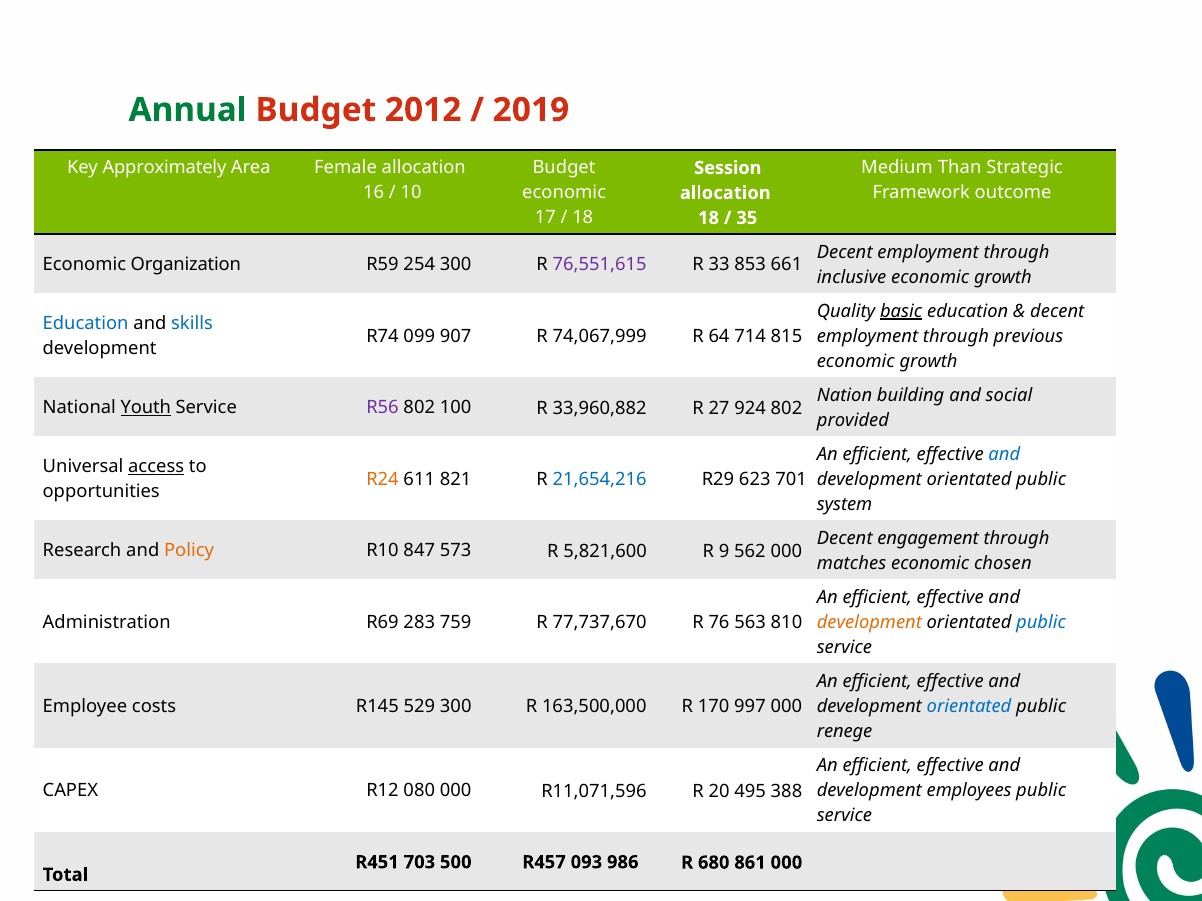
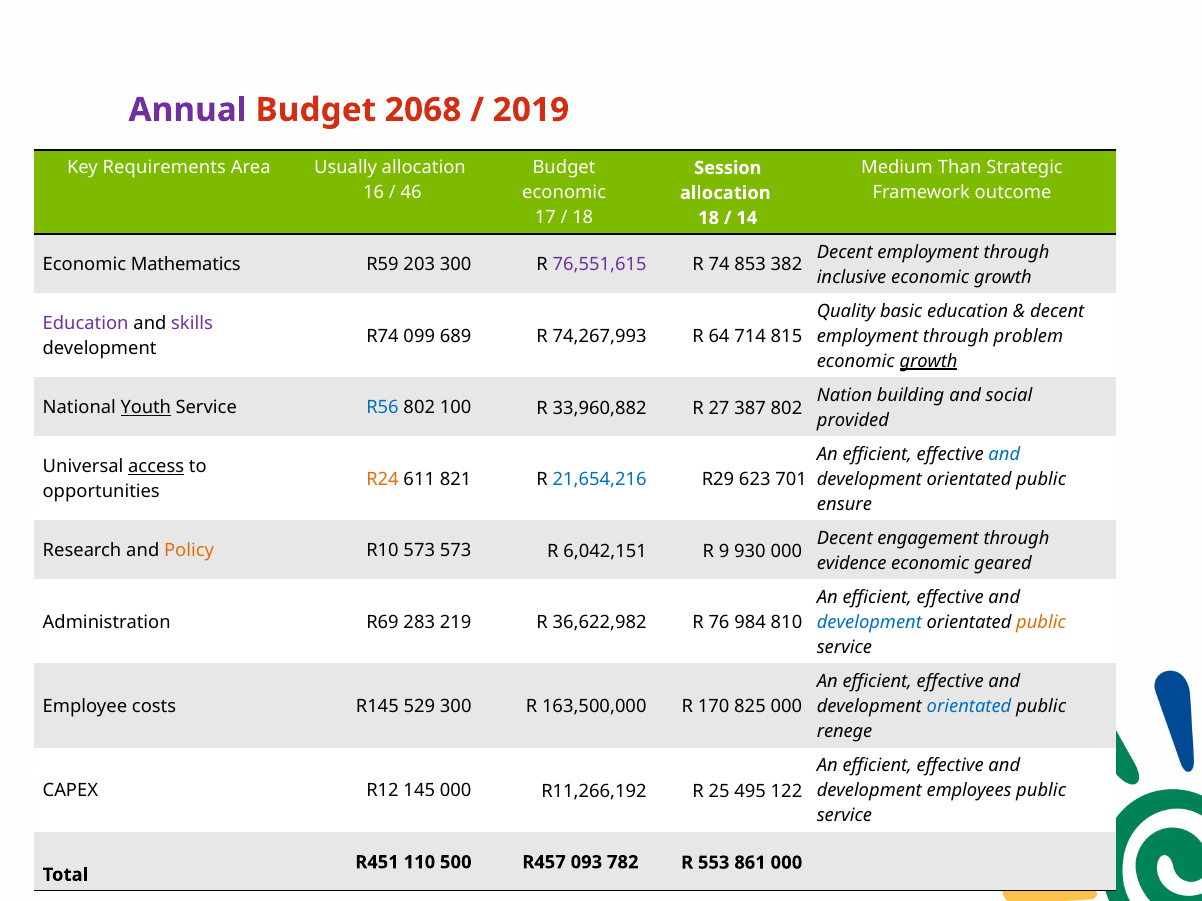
Annual colour: green -> purple
2012: 2012 -> 2068
Approximately: Approximately -> Requirements
Female: Female -> Usually
10: 10 -> 46
35: 35 -> 14
Organization: Organization -> Mathematics
254: 254 -> 203
33: 33 -> 74
661: 661 -> 382
basic underline: present -> none
Education at (86, 324) colour: blue -> purple
skills colour: blue -> purple
907: 907 -> 689
74,067,999: 74,067,999 -> 74,267,993
previous: previous -> problem
growth at (929, 361) underline: none -> present
R56 colour: purple -> blue
924: 924 -> 387
system: system -> ensure
R10 847: 847 -> 573
5,821,600: 5,821,600 -> 6,042,151
562: 562 -> 930
matches: matches -> evidence
chosen: chosen -> geared
759: 759 -> 219
77,737,670: 77,737,670 -> 36,622,982
563: 563 -> 984
development at (869, 623) colour: orange -> blue
public at (1041, 623) colour: blue -> orange
997: 997 -> 825
080: 080 -> 145
R11,071,596: R11,071,596 -> R11,266,192
20: 20 -> 25
388: 388 -> 122
703: 703 -> 110
986: 986 -> 782
680: 680 -> 553
